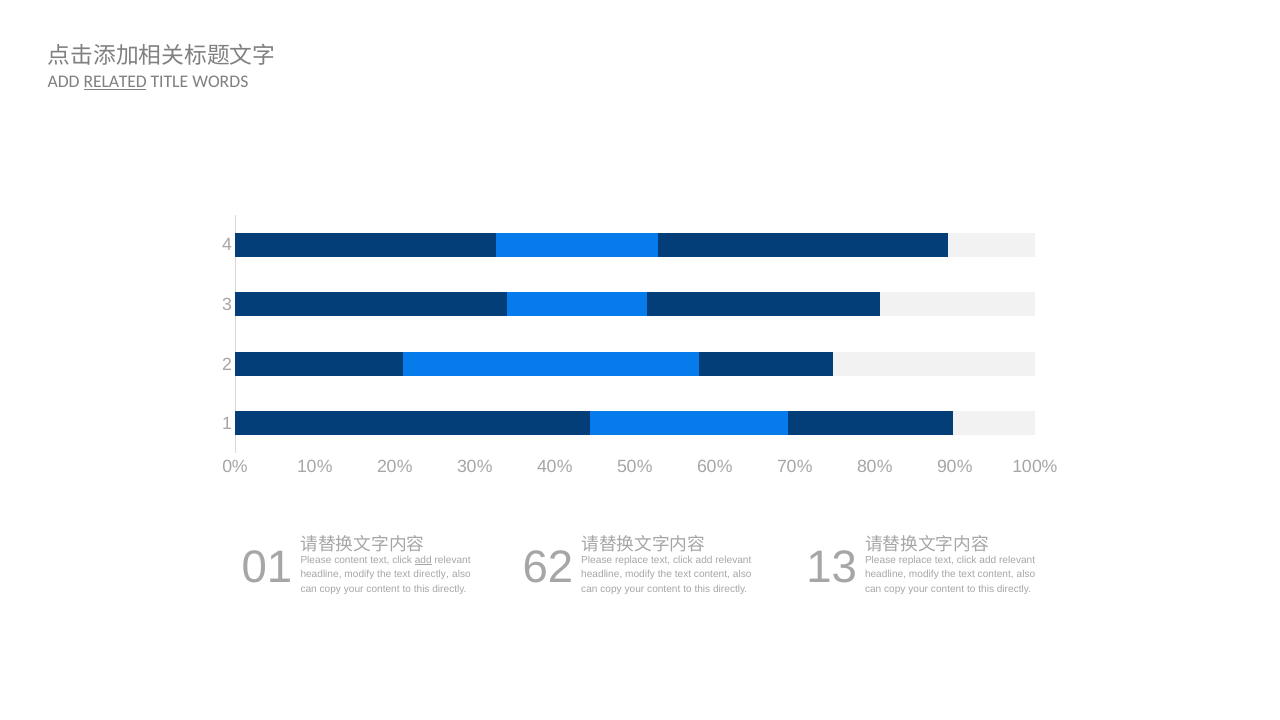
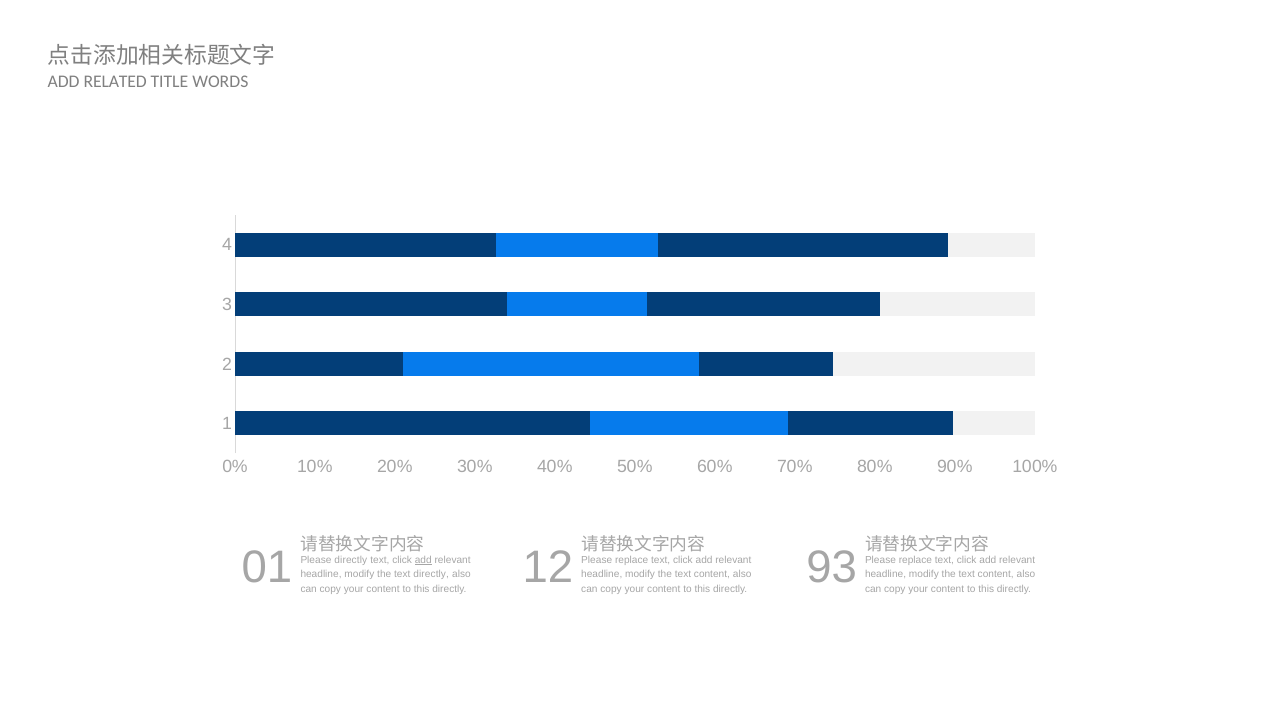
RELATED underline: present -> none
62: 62 -> 12
13: 13 -> 93
Please content: content -> directly
